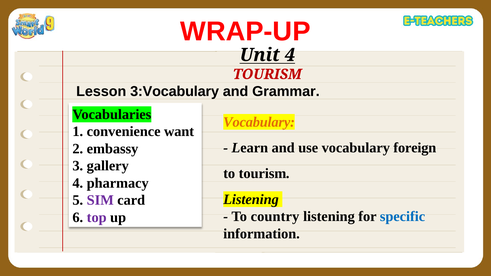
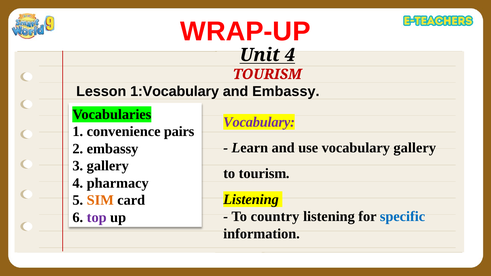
3:Vocabulary: 3:Vocabulary -> 1:Vocabulary
and Grammar: Grammar -> Embassy
Vocabulary at (259, 122) colour: orange -> purple
want: want -> pairs
vocabulary foreign: foreign -> gallery
SIM colour: purple -> orange
